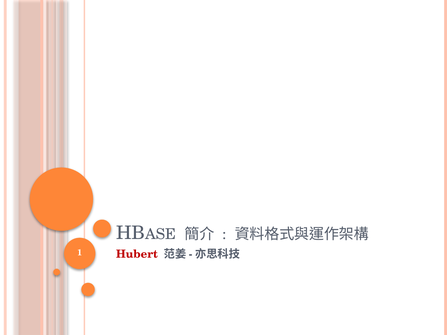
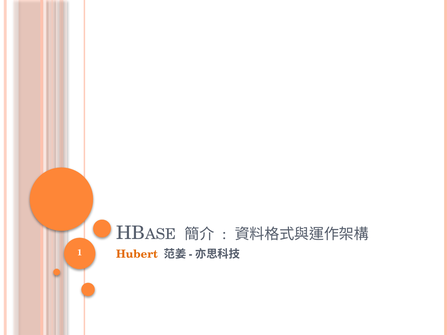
Hubert colour: red -> orange
